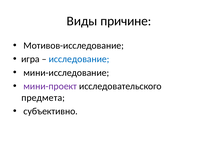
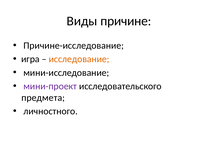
Мотивов-исследование: Мотивов-исследование -> Причине-исследование
исследование colour: blue -> orange
субъективно: субъективно -> личностного
